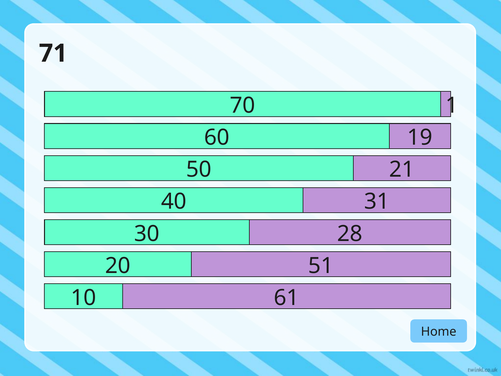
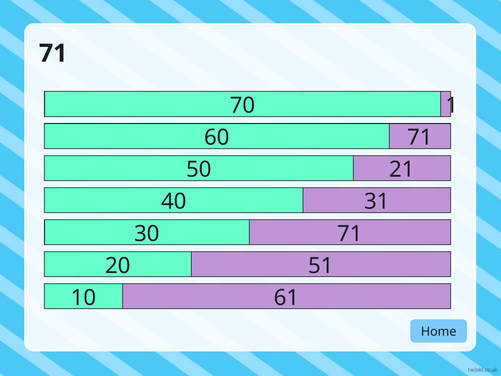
60 19: 19 -> 71
30 28: 28 -> 71
